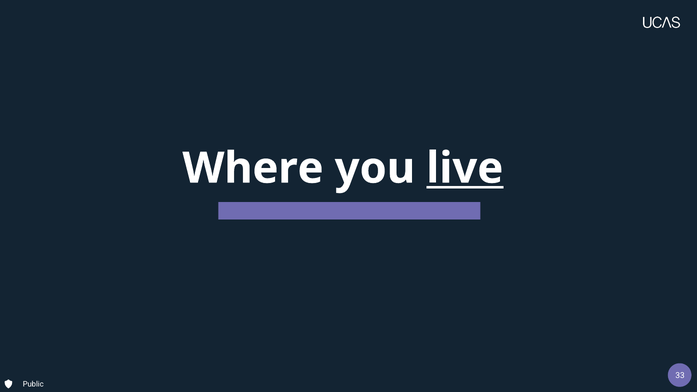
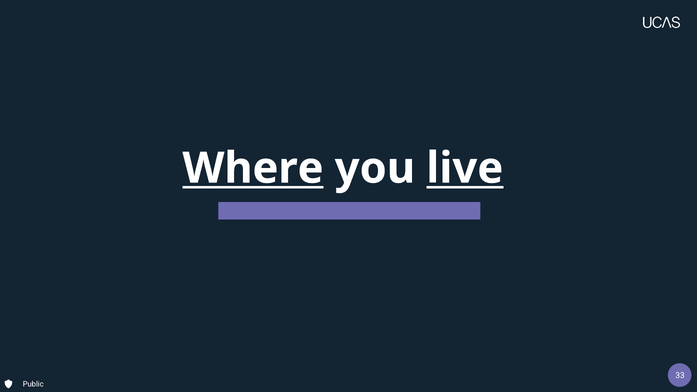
Where underline: none -> present
